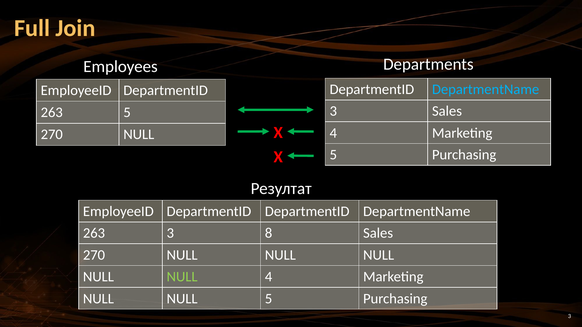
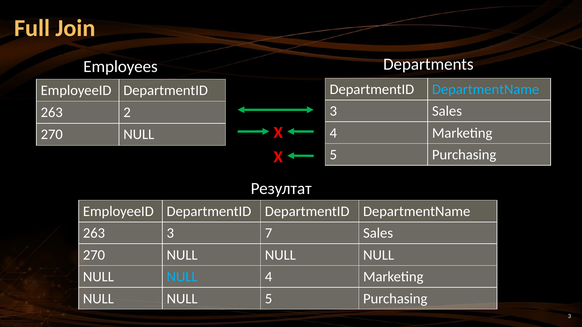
263 5: 5 -> 2
8: 8 -> 7
NULL at (182, 277) colour: light green -> light blue
